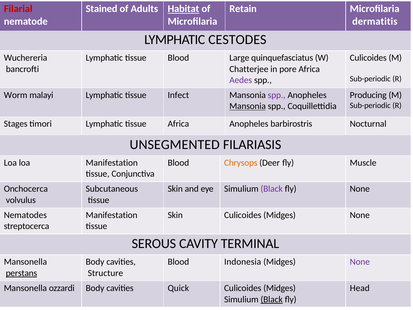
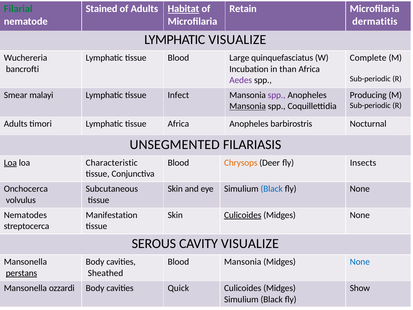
Filarial colour: red -> green
LYMPHATIC CESTODES: CESTODES -> VISUALIZE
Culicoides at (368, 58): Culicoides -> Complete
Chatterjee: Chatterjee -> Incubation
pore: pore -> than
Worm: Worm -> Smear
Stages at (16, 124): Stages -> Adults
Loa at (10, 163) underline: none -> present
loa Manifestation: Manifestation -> Characteristic
Muscle: Muscle -> Insects
Black at (272, 189) colour: purple -> blue
Culicoides at (243, 215) underline: none -> present
CAVITY TERMINAL: TERMINAL -> VISUALIZE
Blood Indonesia: Indonesia -> Mansonia
None at (360, 262) colour: purple -> blue
Structure: Structure -> Sheathed
Head: Head -> Show
Black at (272, 299) underline: present -> none
